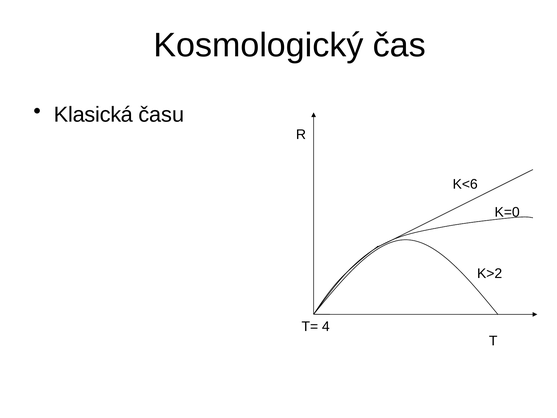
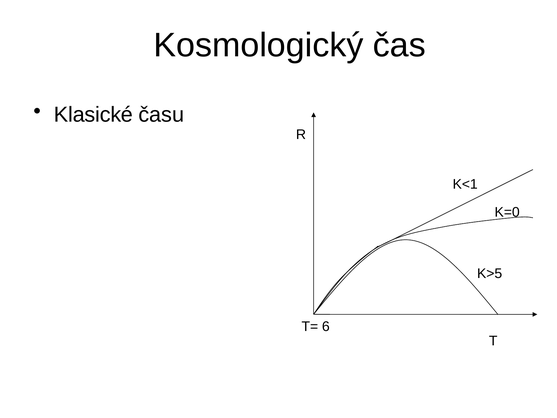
Klasická: Klasická -> Klasické
K<6: K<6 -> K<1
K>2: K>2 -> K>5
4: 4 -> 6
